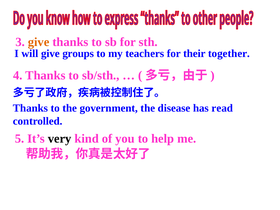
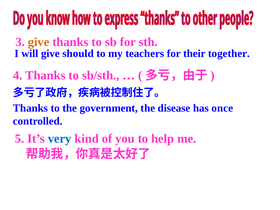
groups: groups -> should
read: read -> once
very colour: black -> blue
